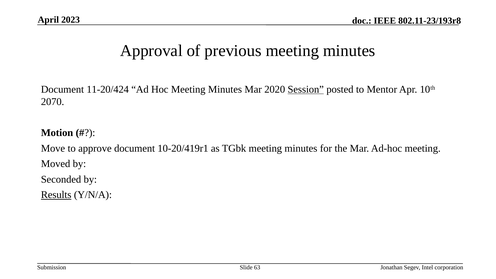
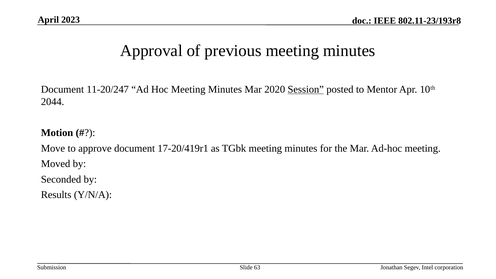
11-20/424: 11-20/424 -> 11-20/247
2070: 2070 -> 2044
10-20/419r1: 10-20/419r1 -> 17-20/419r1
Results underline: present -> none
